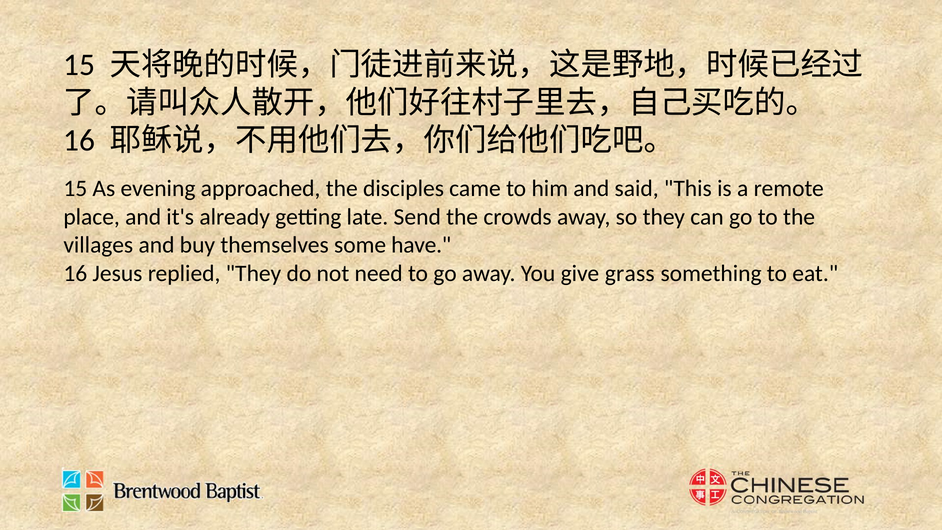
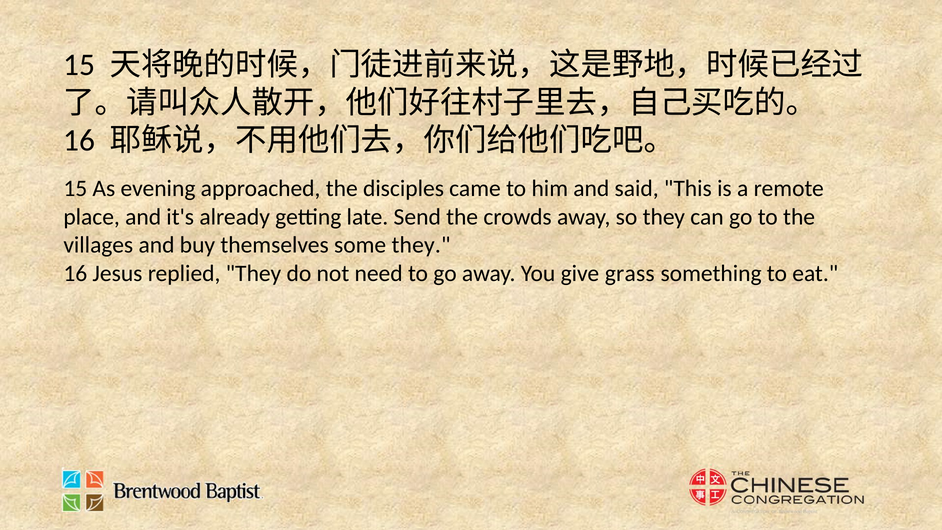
some have: have -> they
